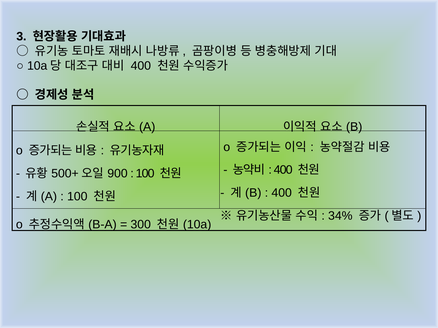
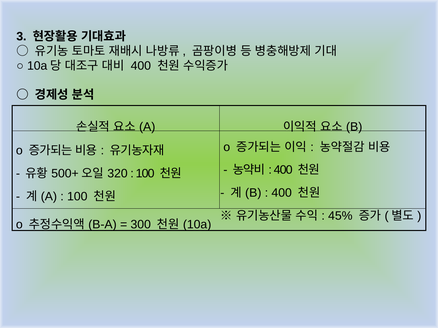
900: 900 -> 320
34%: 34% -> 45%
